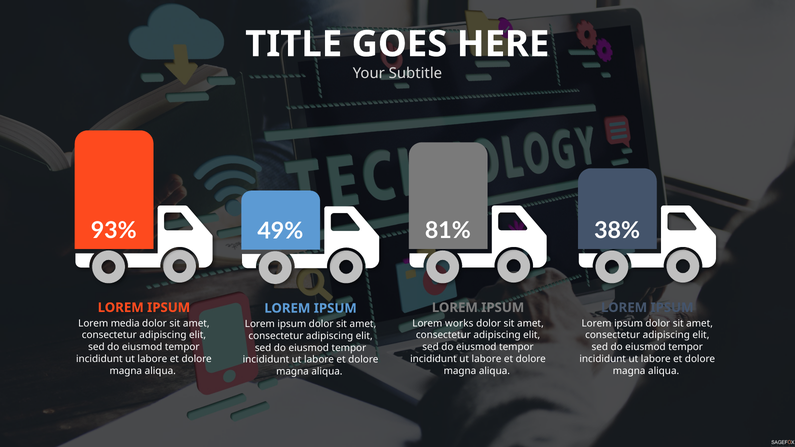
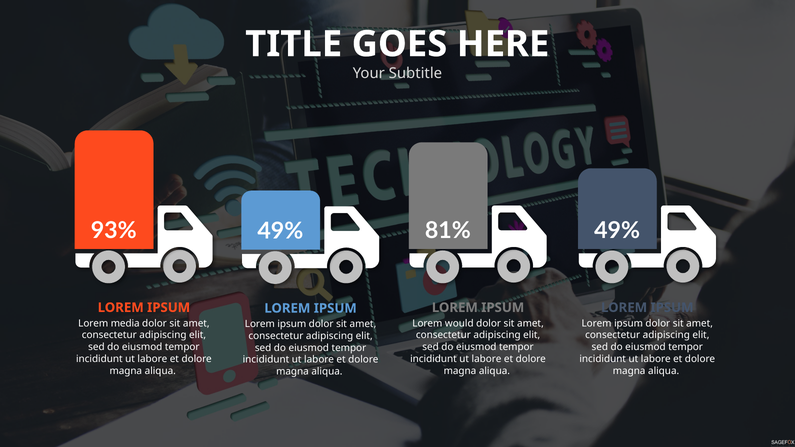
38% at (617, 231): 38% -> 49%
works: works -> would
